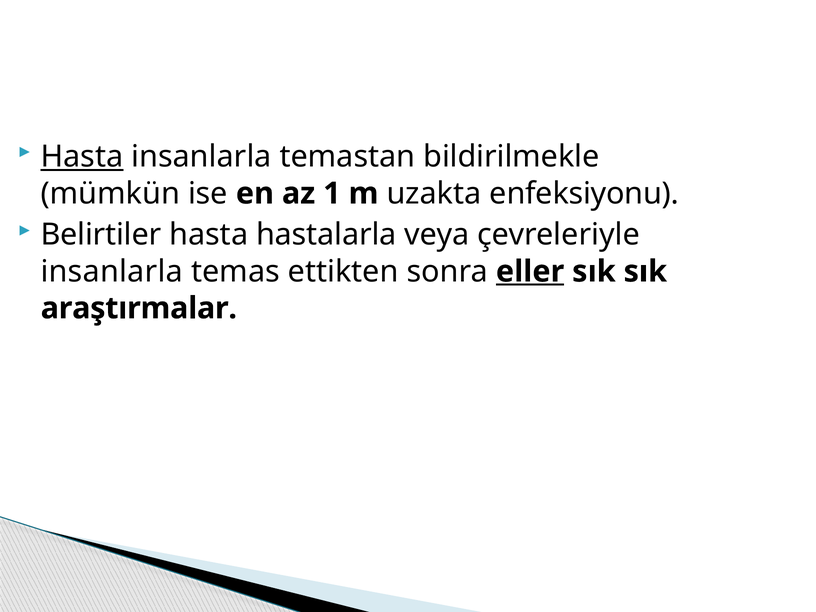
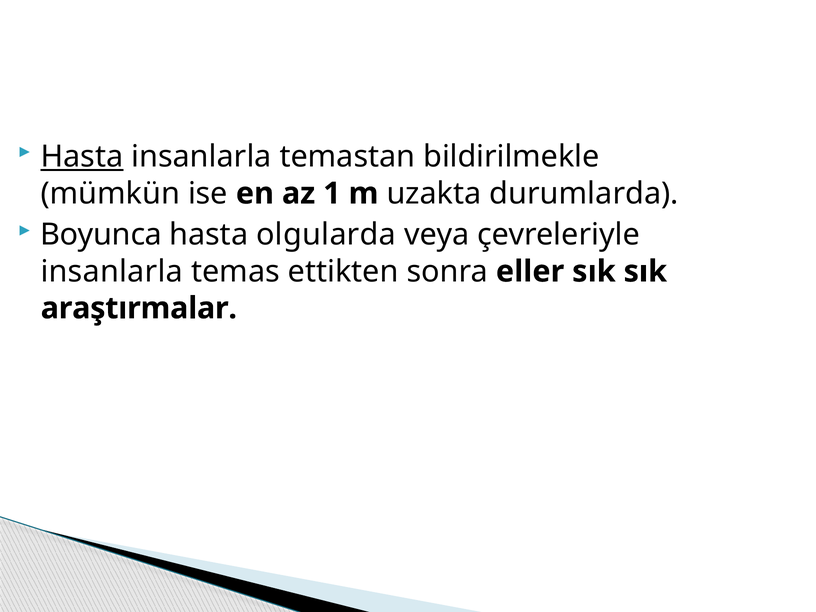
enfeksiyonu: enfeksiyonu -> durumlarda
Belirtiler: Belirtiler -> Boyunca
hastalarla: hastalarla -> olgularda
eller underline: present -> none
